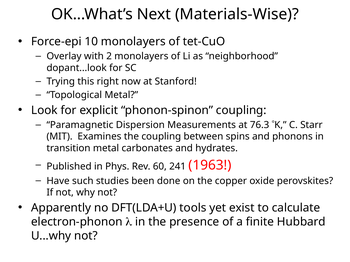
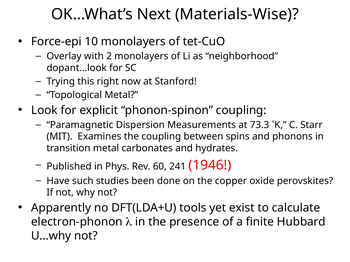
76.3: 76.3 -> 73.3
1963: 1963 -> 1946
